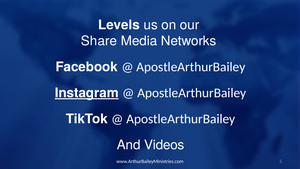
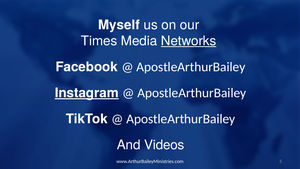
Levels: Levels -> Myself
Share: Share -> Times
Networks underline: none -> present
